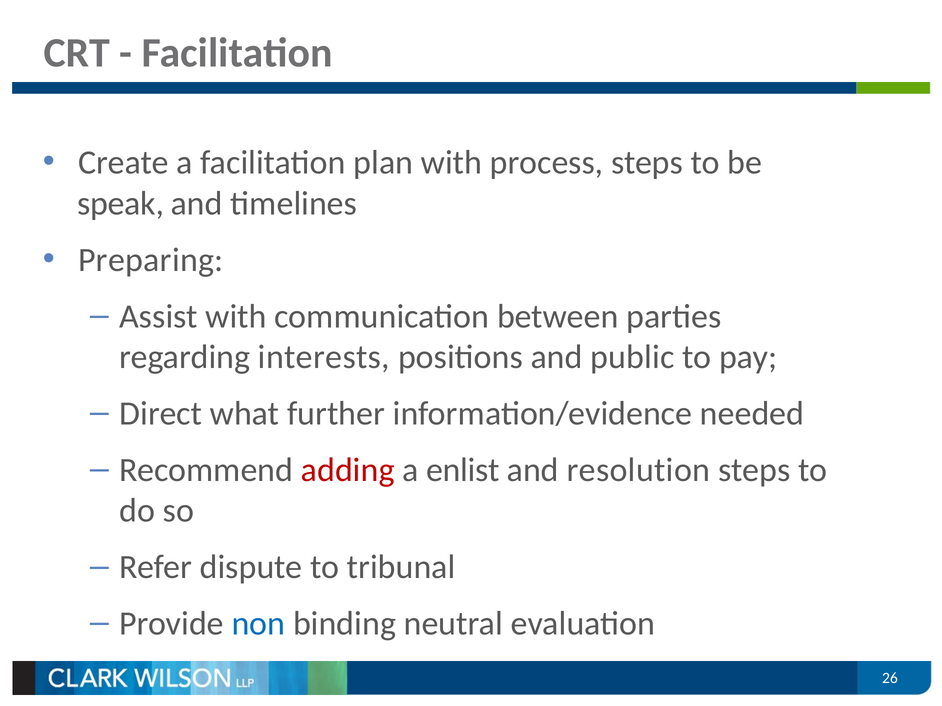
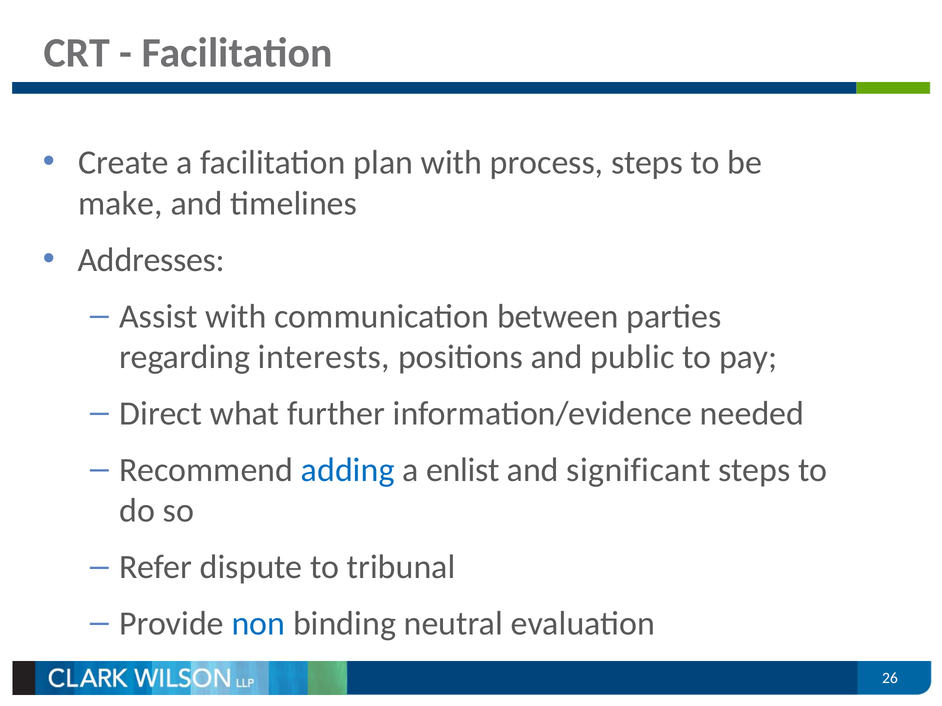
speak: speak -> make
Preparing: Preparing -> Addresses
adding colour: red -> blue
resolution: resolution -> significant
